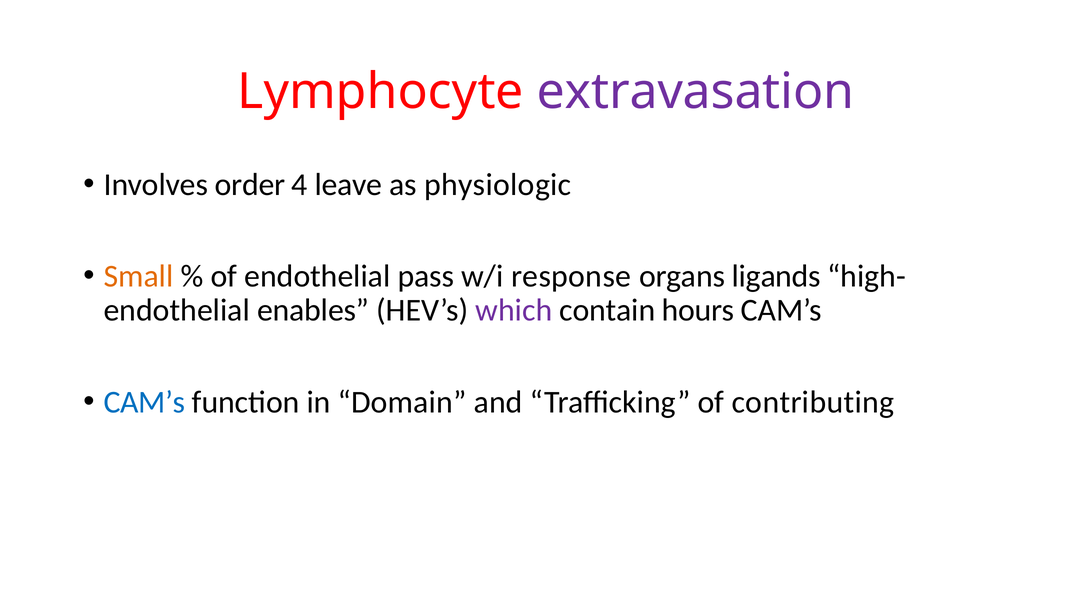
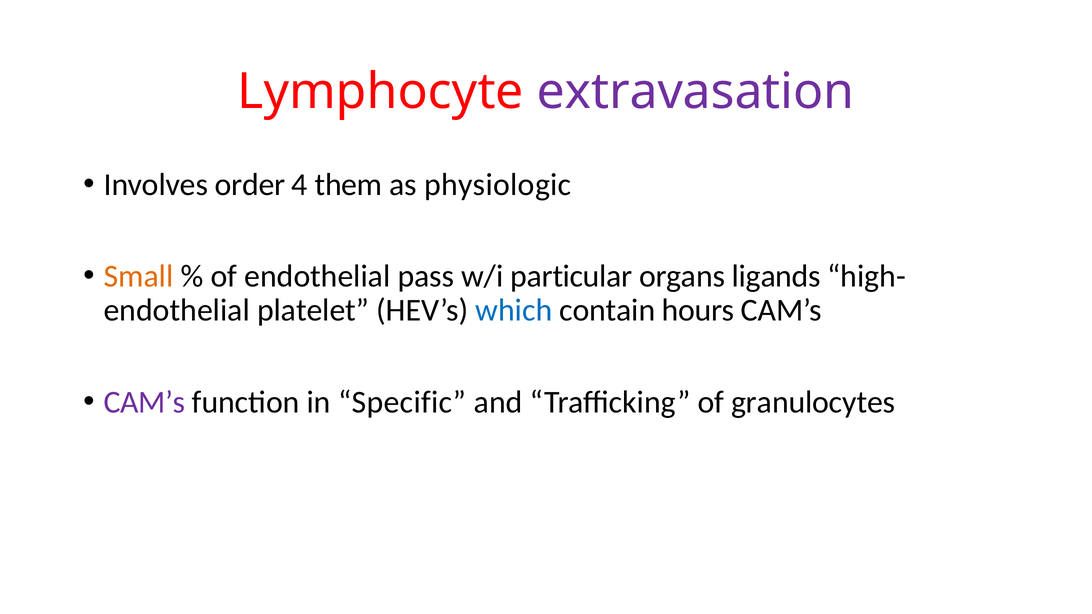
leave: leave -> them
response: response -> particular
enables: enables -> platelet
which colour: purple -> blue
CAM’s at (144, 402) colour: blue -> purple
Domain: Domain -> Specific
contributing: contributing -> granulocytes
